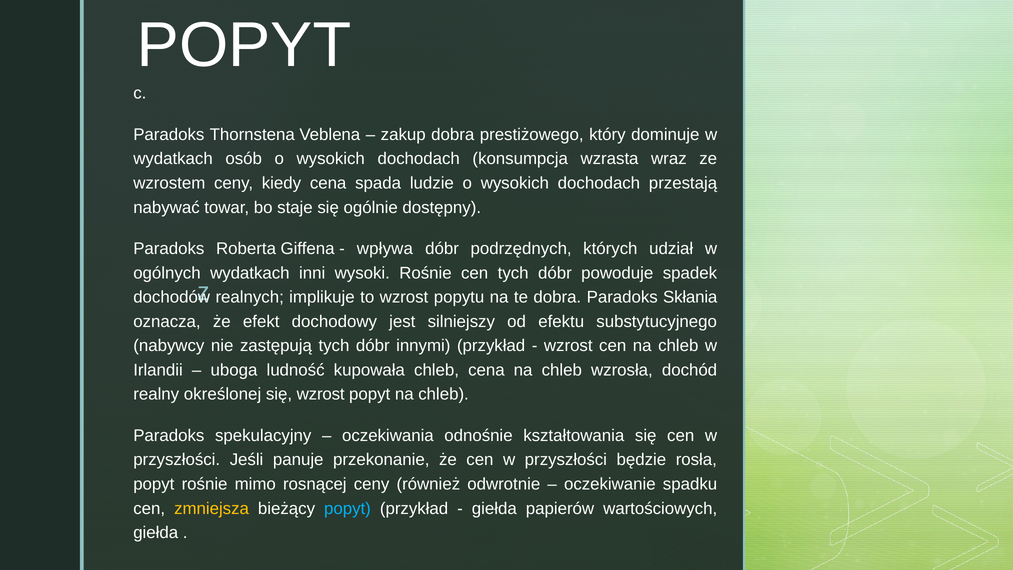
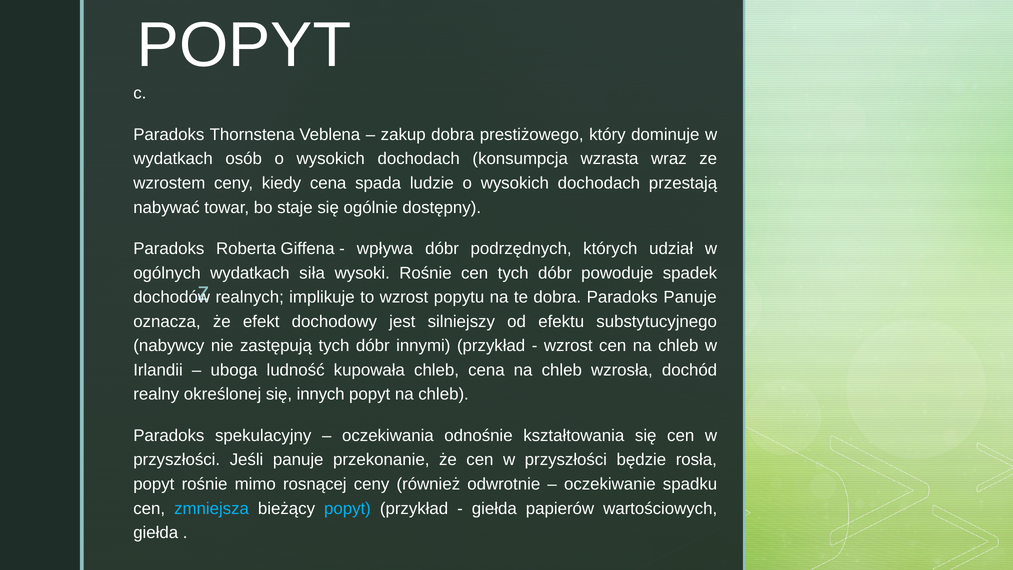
inni: inni -> siła
Paradoks Skłania: Skłania -> Panuje
się wzrost: wzrost -> innych
zmniejsza colour: yellow -> light blue
